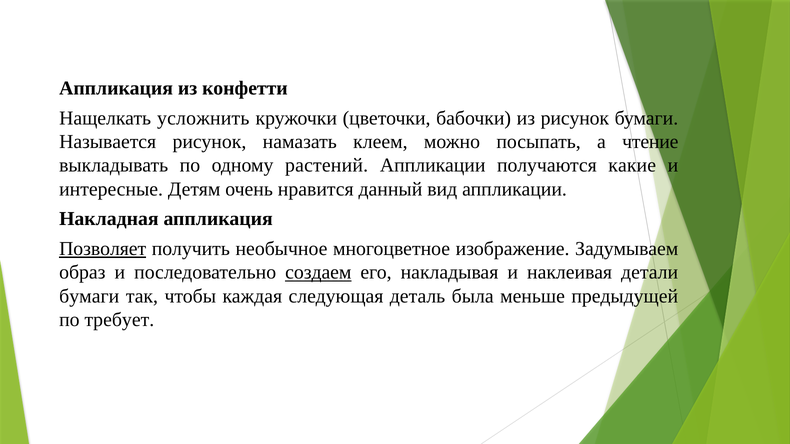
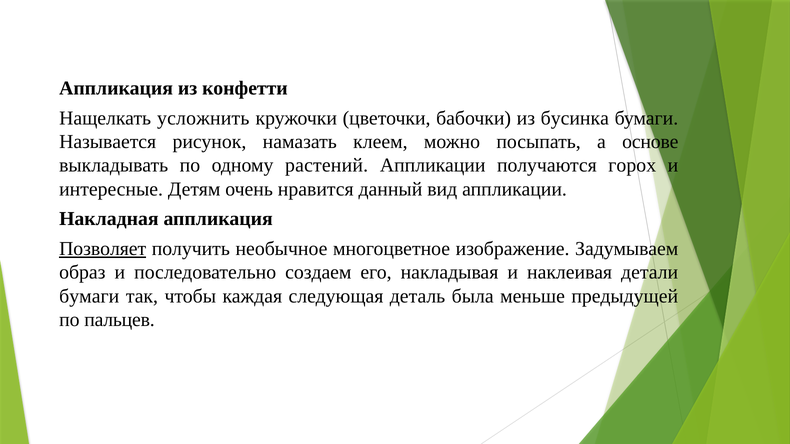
из рисунок: рисунок -> бусинка
чтение: чтение -> основе
какие: какие -> горох
создаем underline: present -> none
требует: требует -> пальцев
